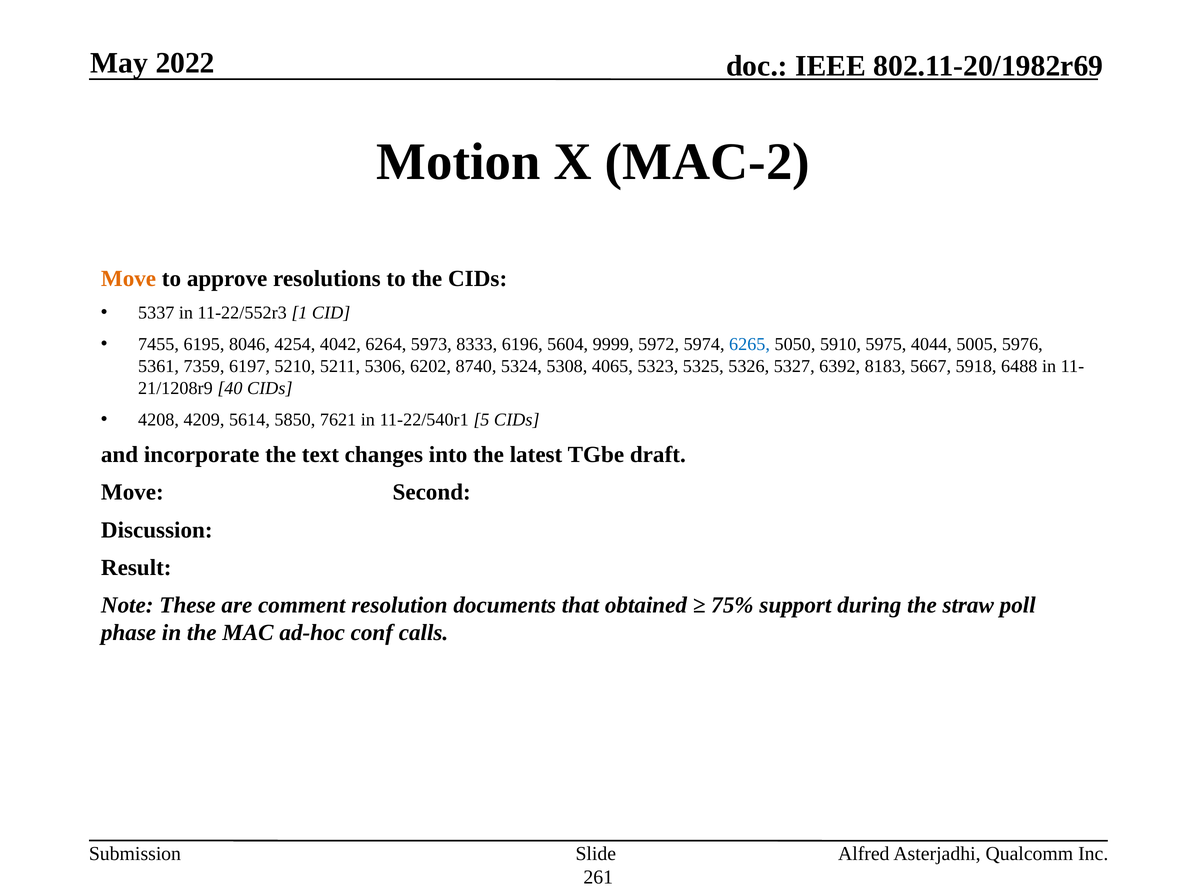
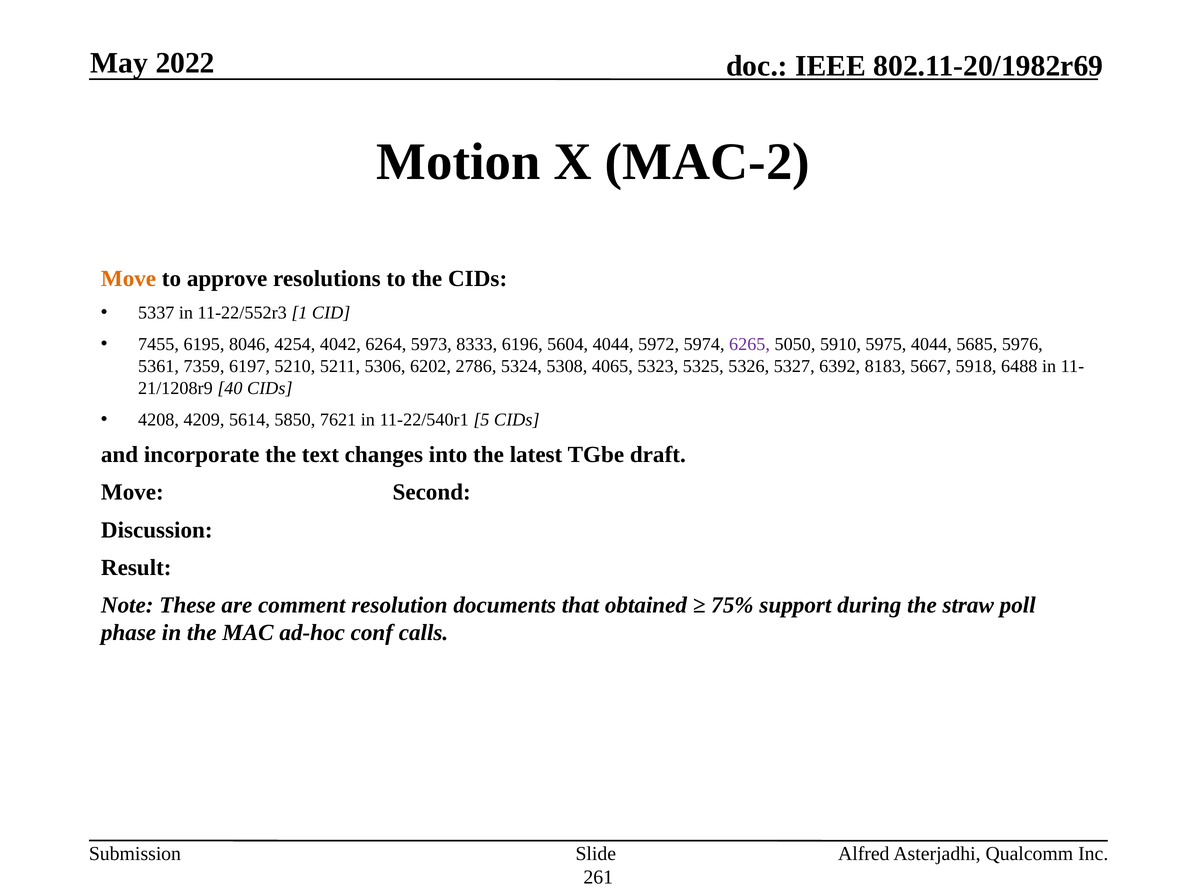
5604 9999: 9999 -> 4044
6265 colour: blue -> purple
5005: 5005 -> 5685
8740: 8740 -> 2786
